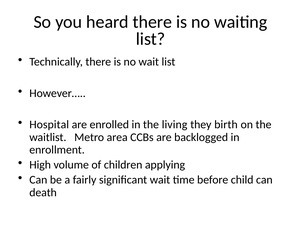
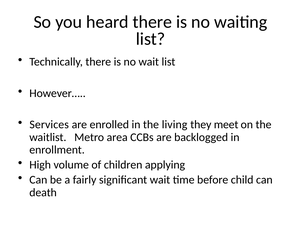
Hospital: Hospital -> Services
birth: birth -> meet
